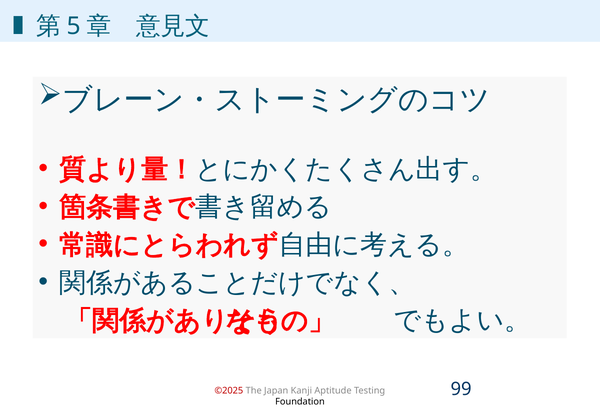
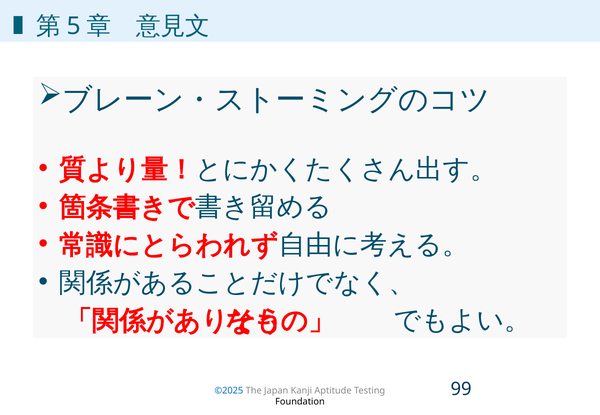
©2025 colour: red -> blue
